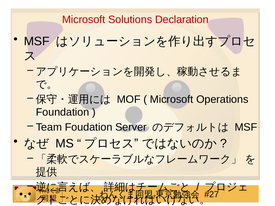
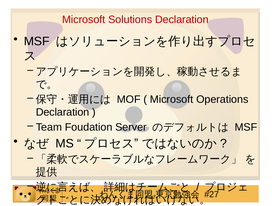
Foundation at (63, 112): Foundation -> Declaration
